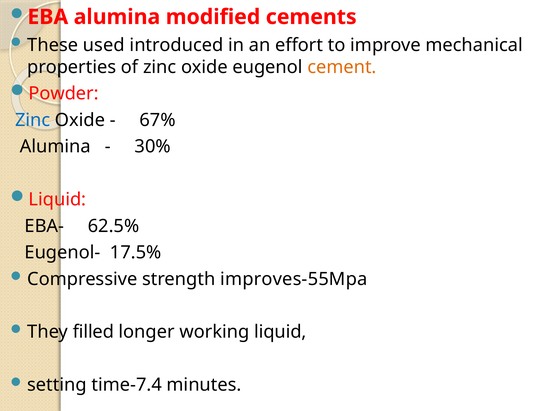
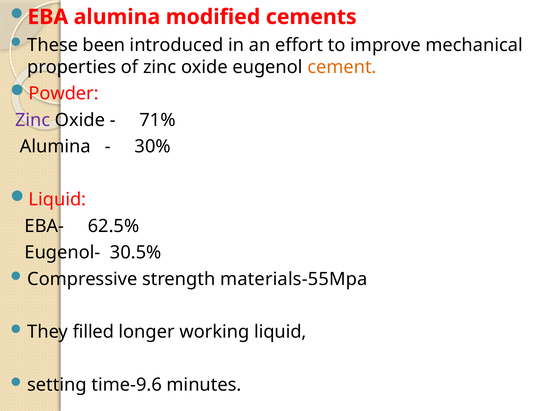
used: used -> been
Zinc at (33, 120) colour: blue -> purple
67%: 67% -> 71%
17.5%: 17.5% -> 30.5%
improves-55Mpa: improves-55Mpa -> materials-55Mpa
time-7.4: time-7.4 -> time-9.6
